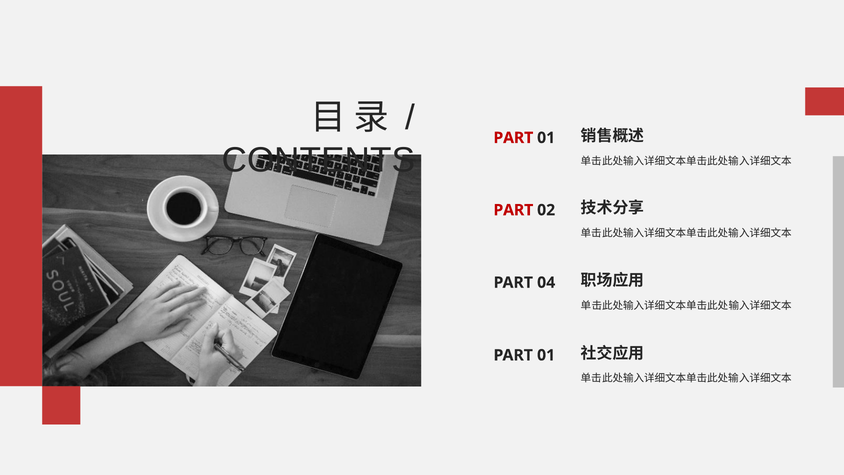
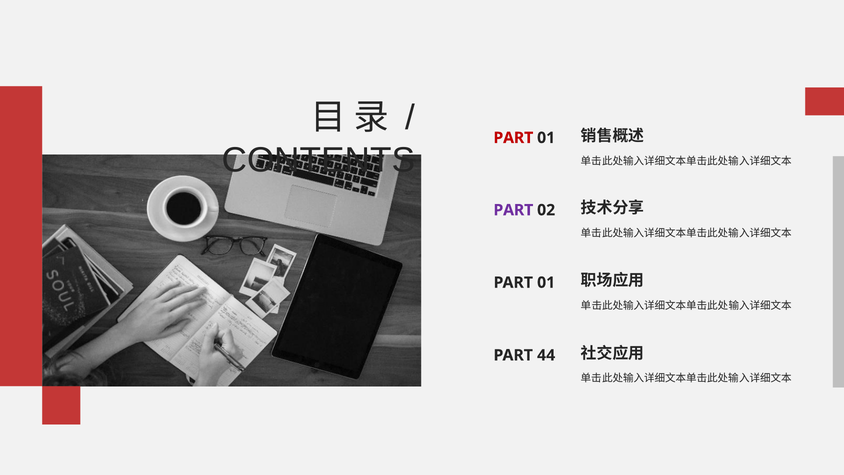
PART at (513, 210) colour: red -> purple
04 at (546, 282): 04 -> 01
01 at (546, 355): 01 -> 44
